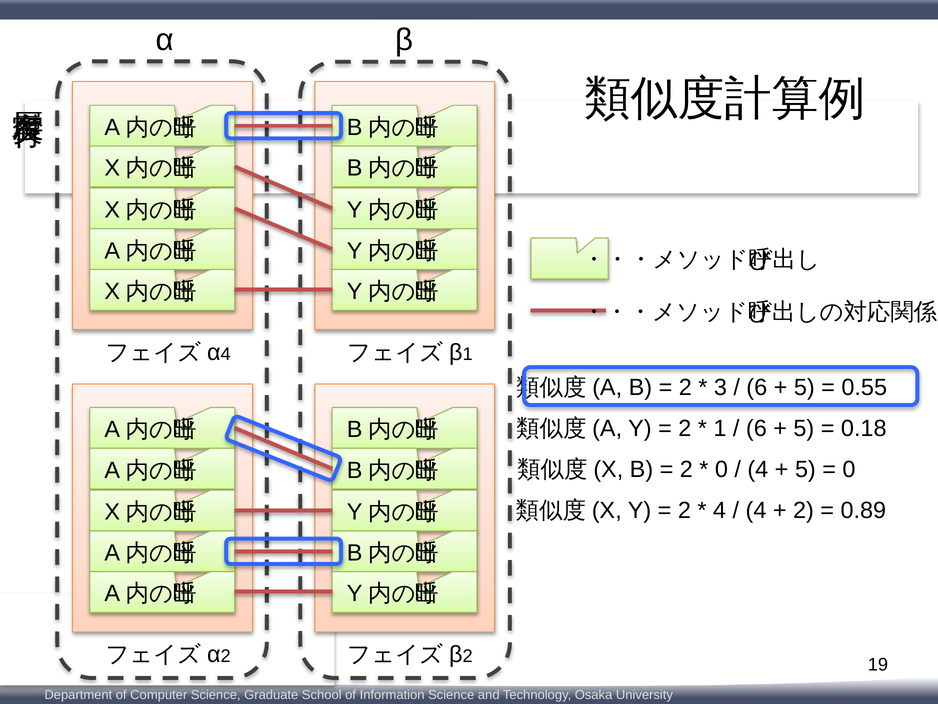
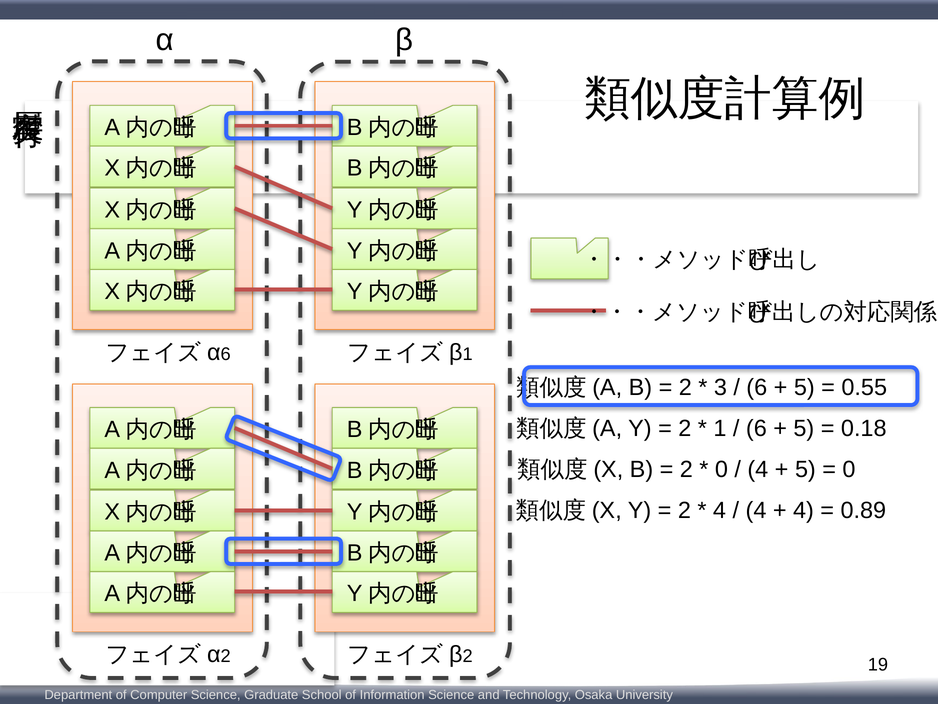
4 at (226, 354): 4 -> 6
2 at (803, 510): 2 -> 4
